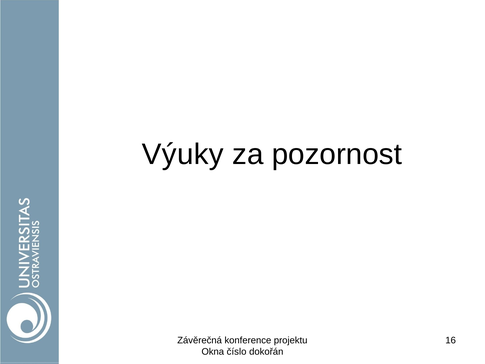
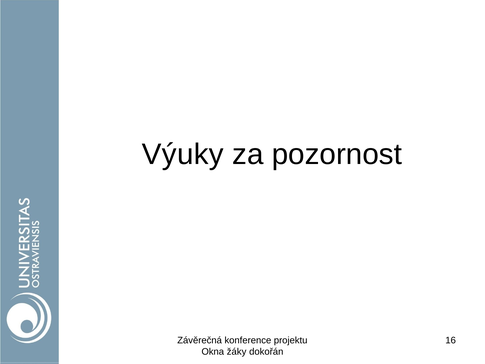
číslo: číslo -> žáky
